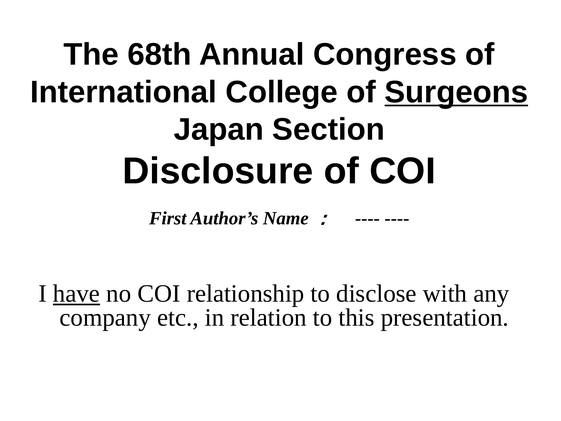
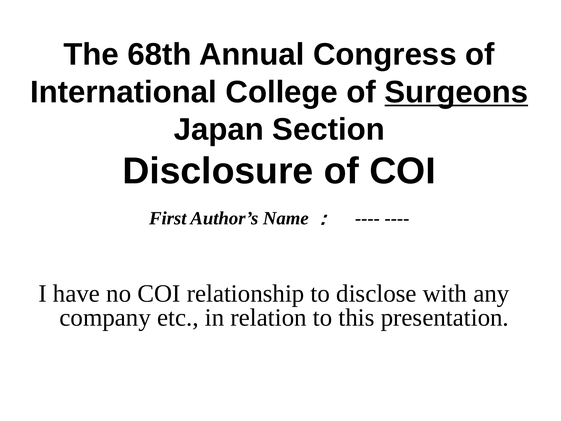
have underline: present -> none
